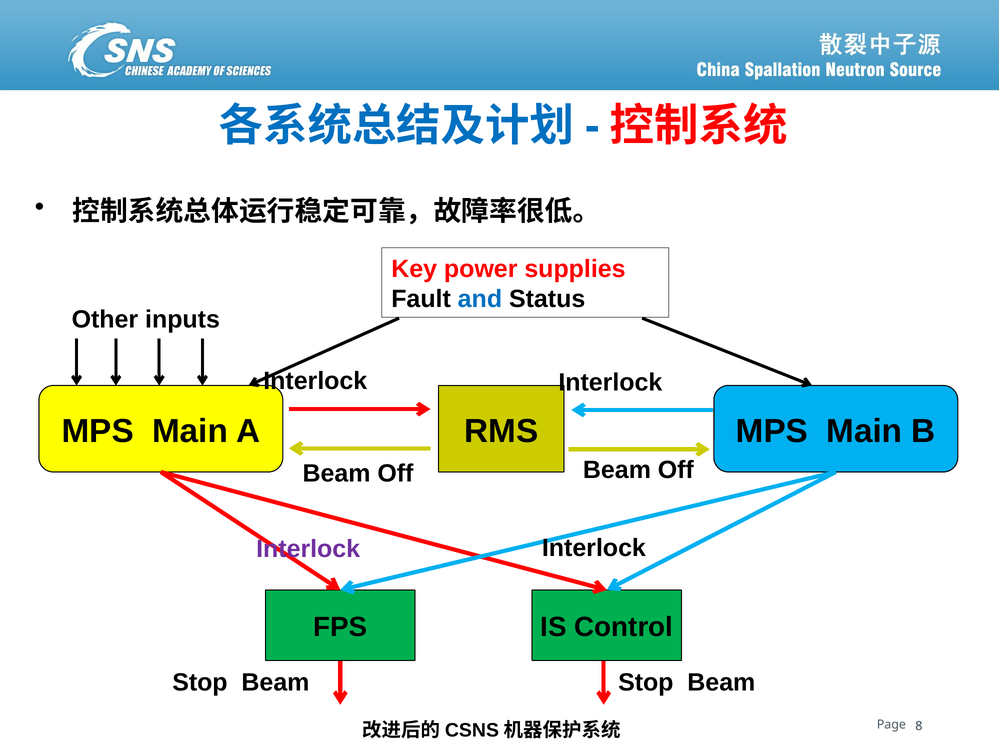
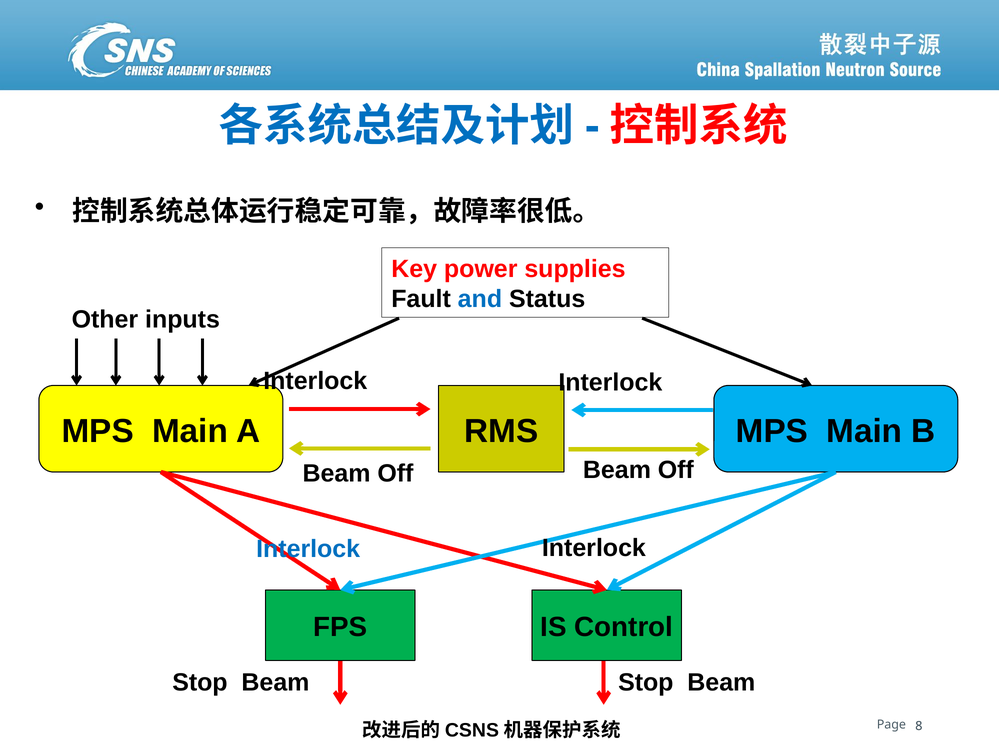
Interlock at (308, 549) colour: purple -> blue
